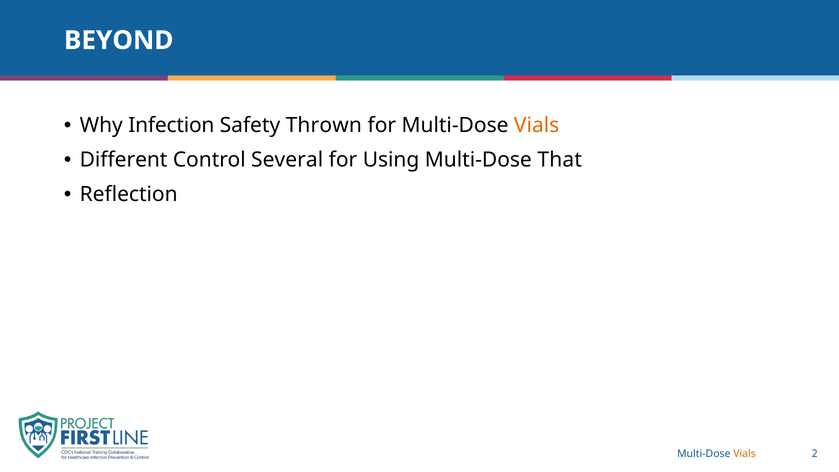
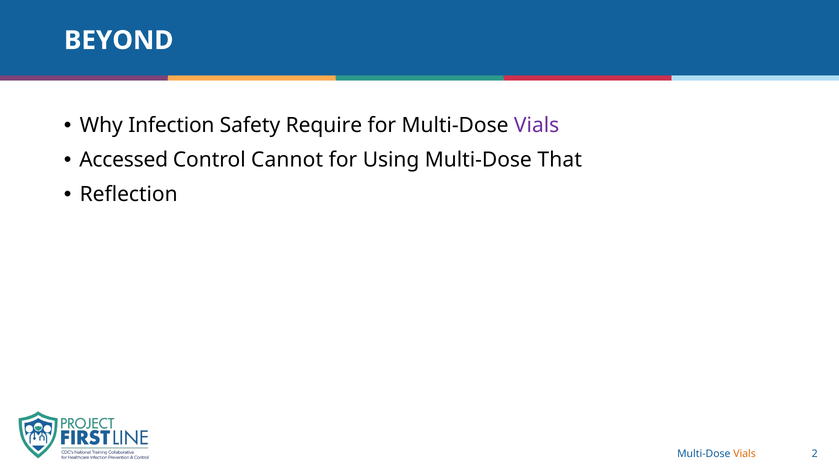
Thrown: Thrown -> Require
Vials at (537, 125) colour: orange -> purple
Different: Different -> Accessed
Several: Several -> Cannot
